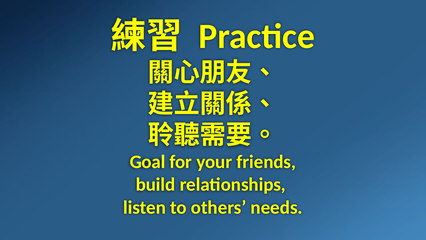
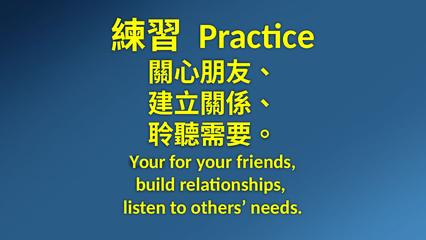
Goal at (148, 162): Goal -> Your
